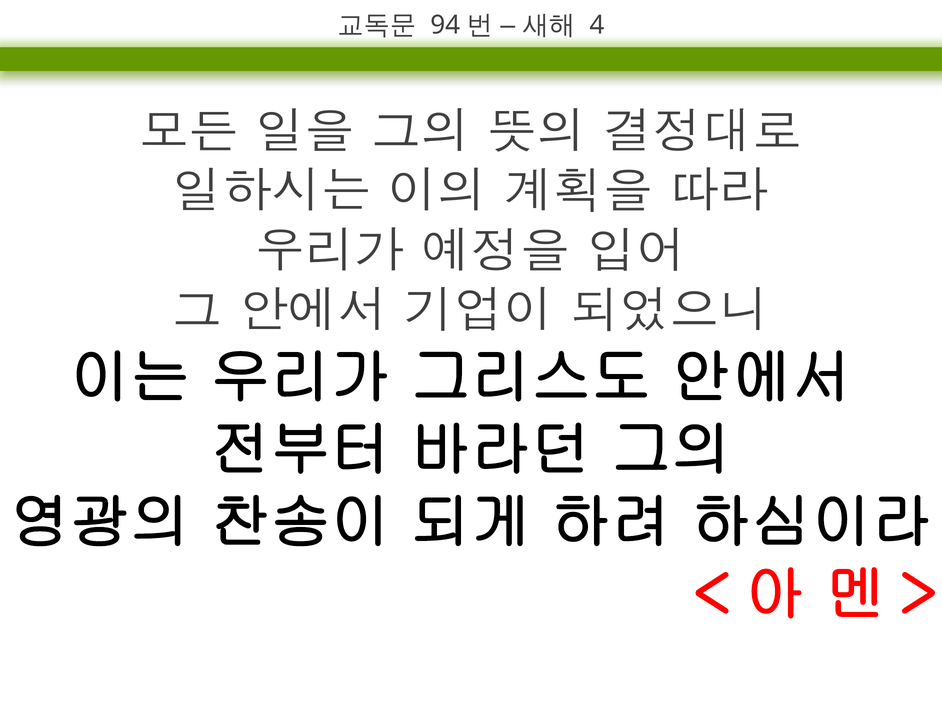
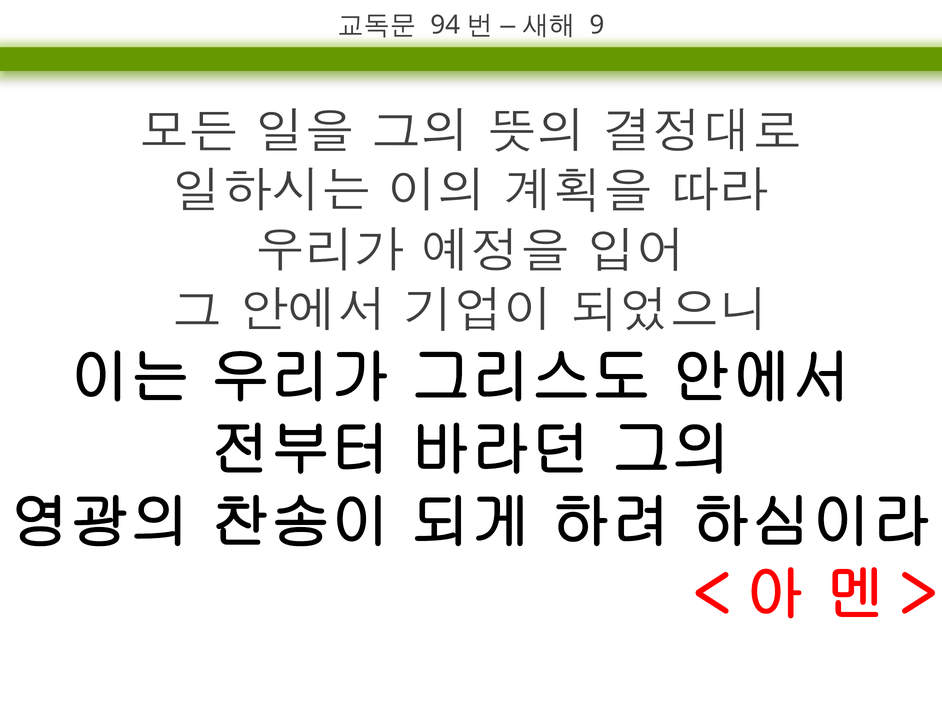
4: 4 -> 9
